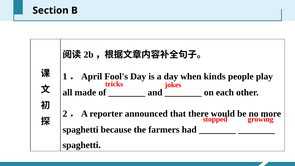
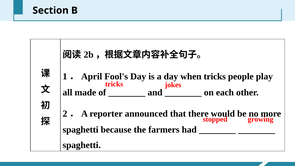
when kinds: kinds -> tricks
